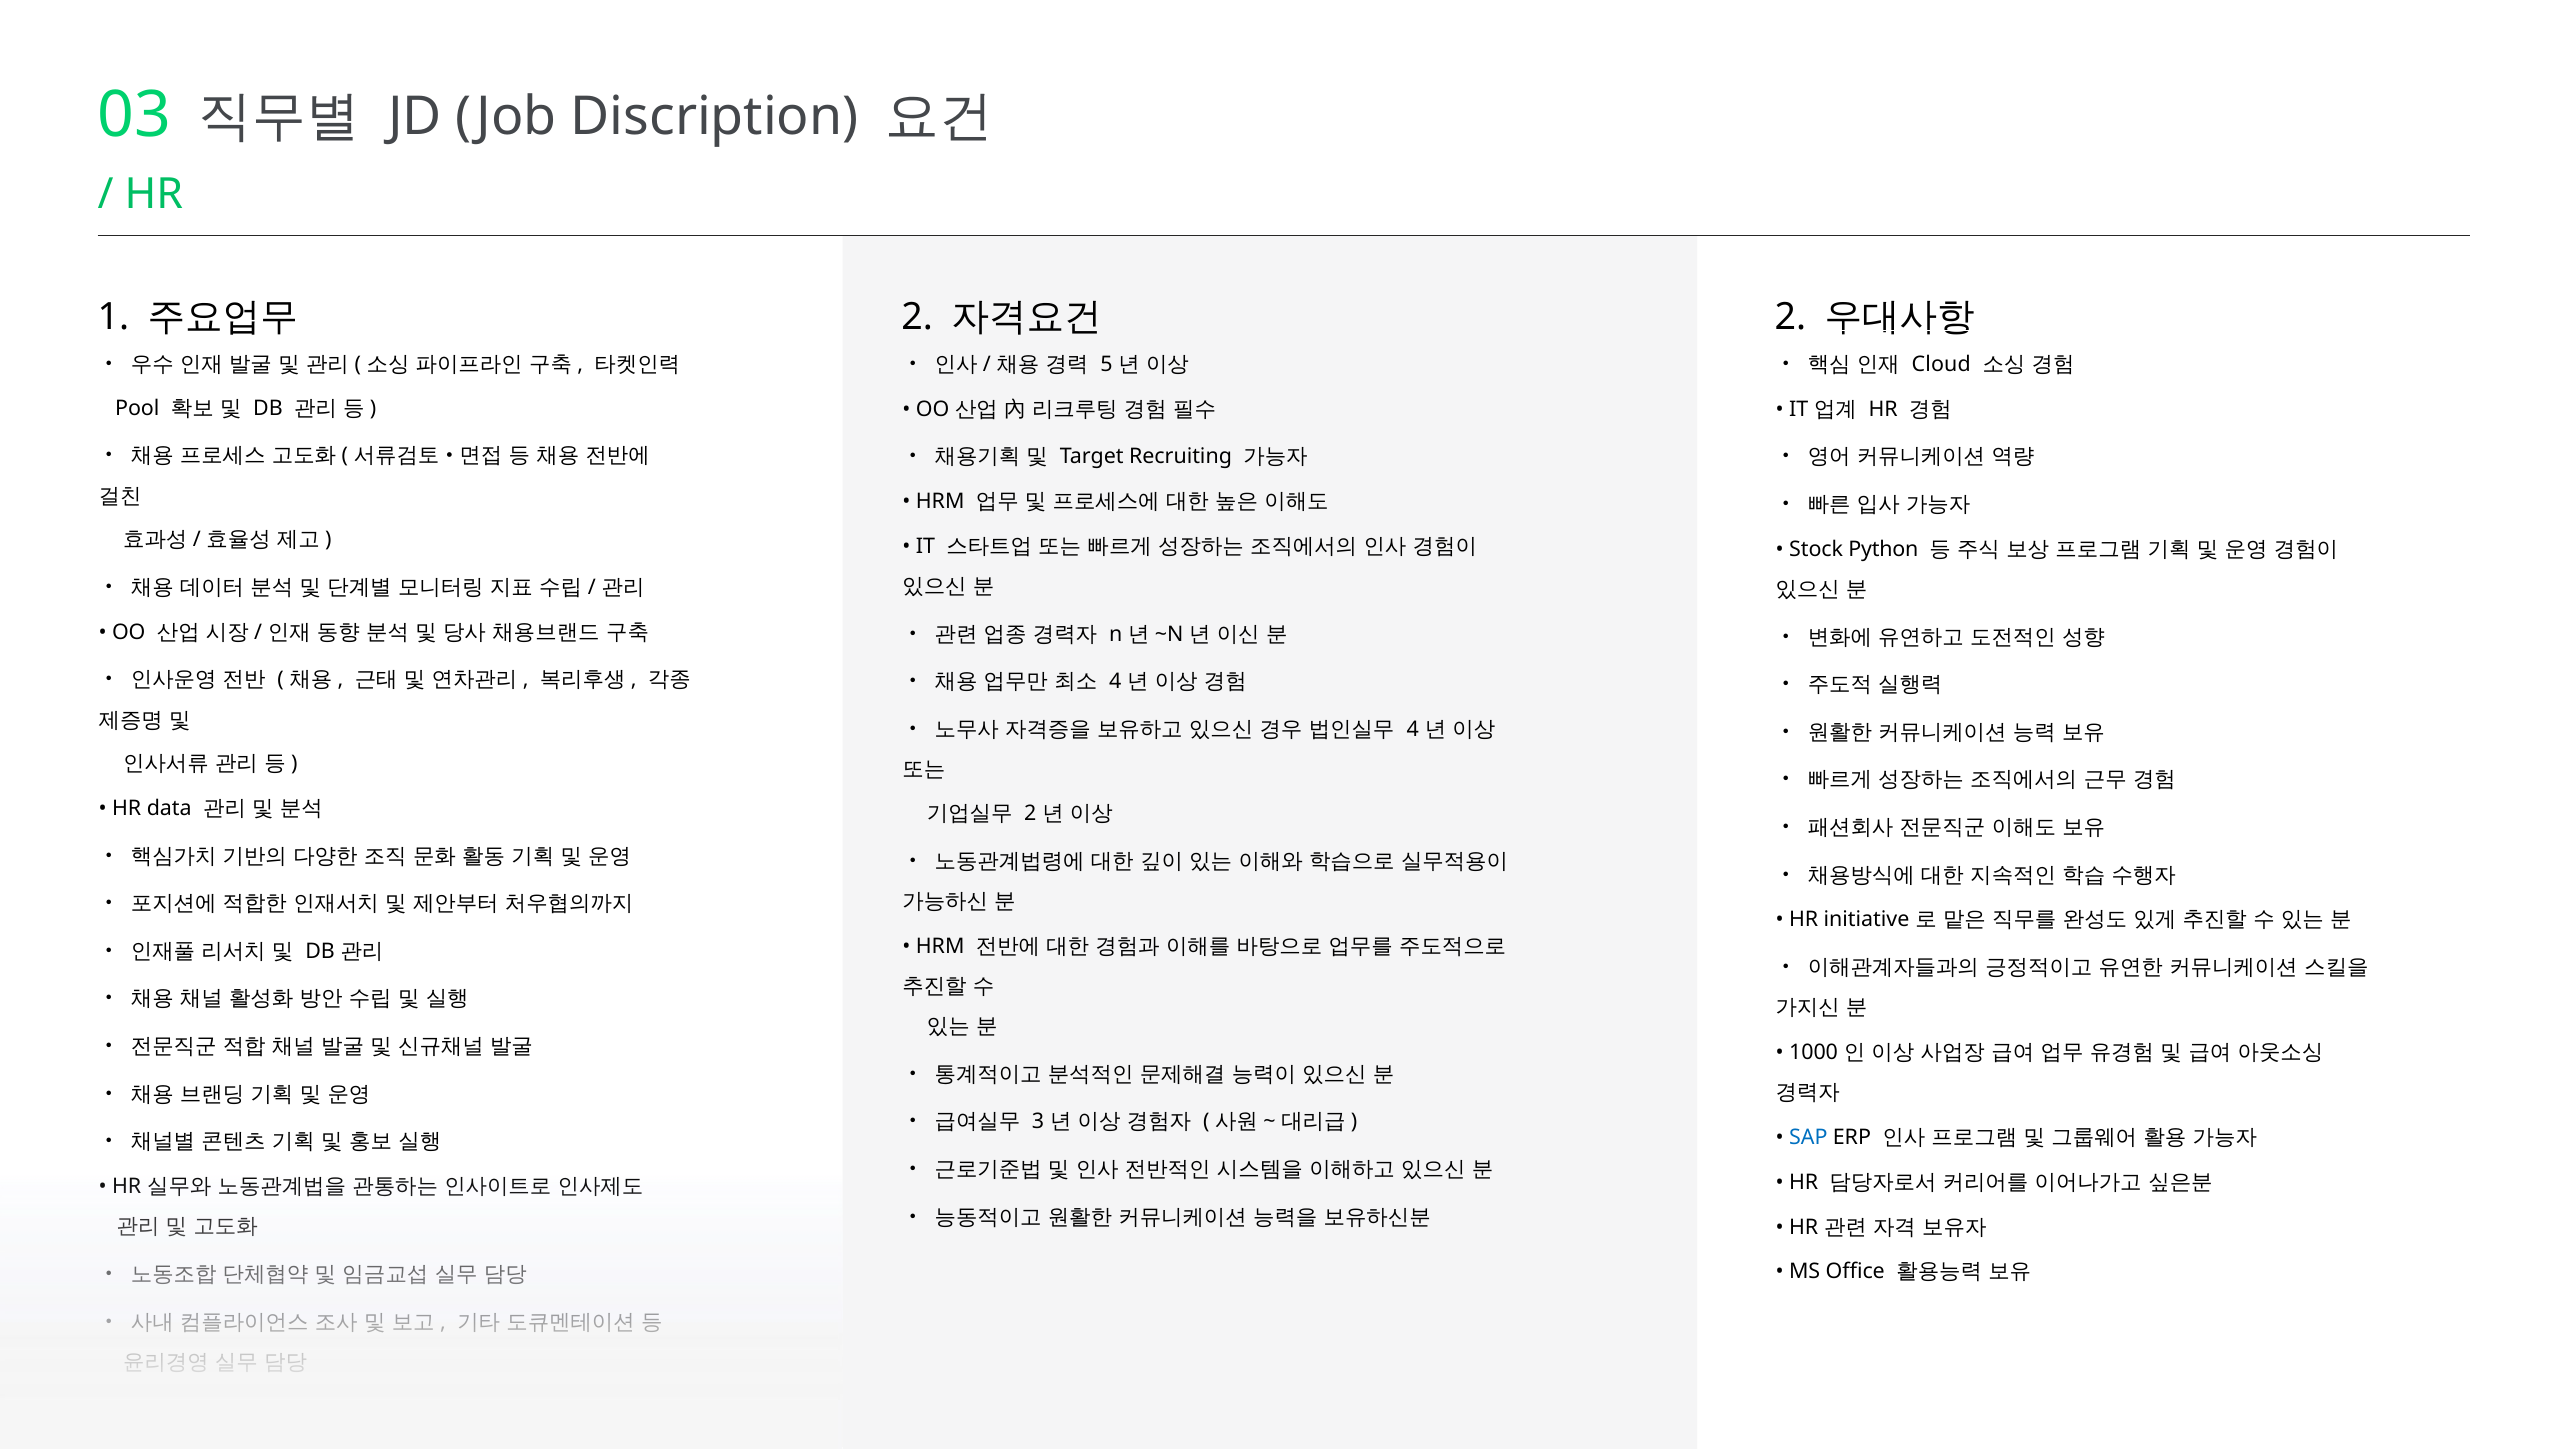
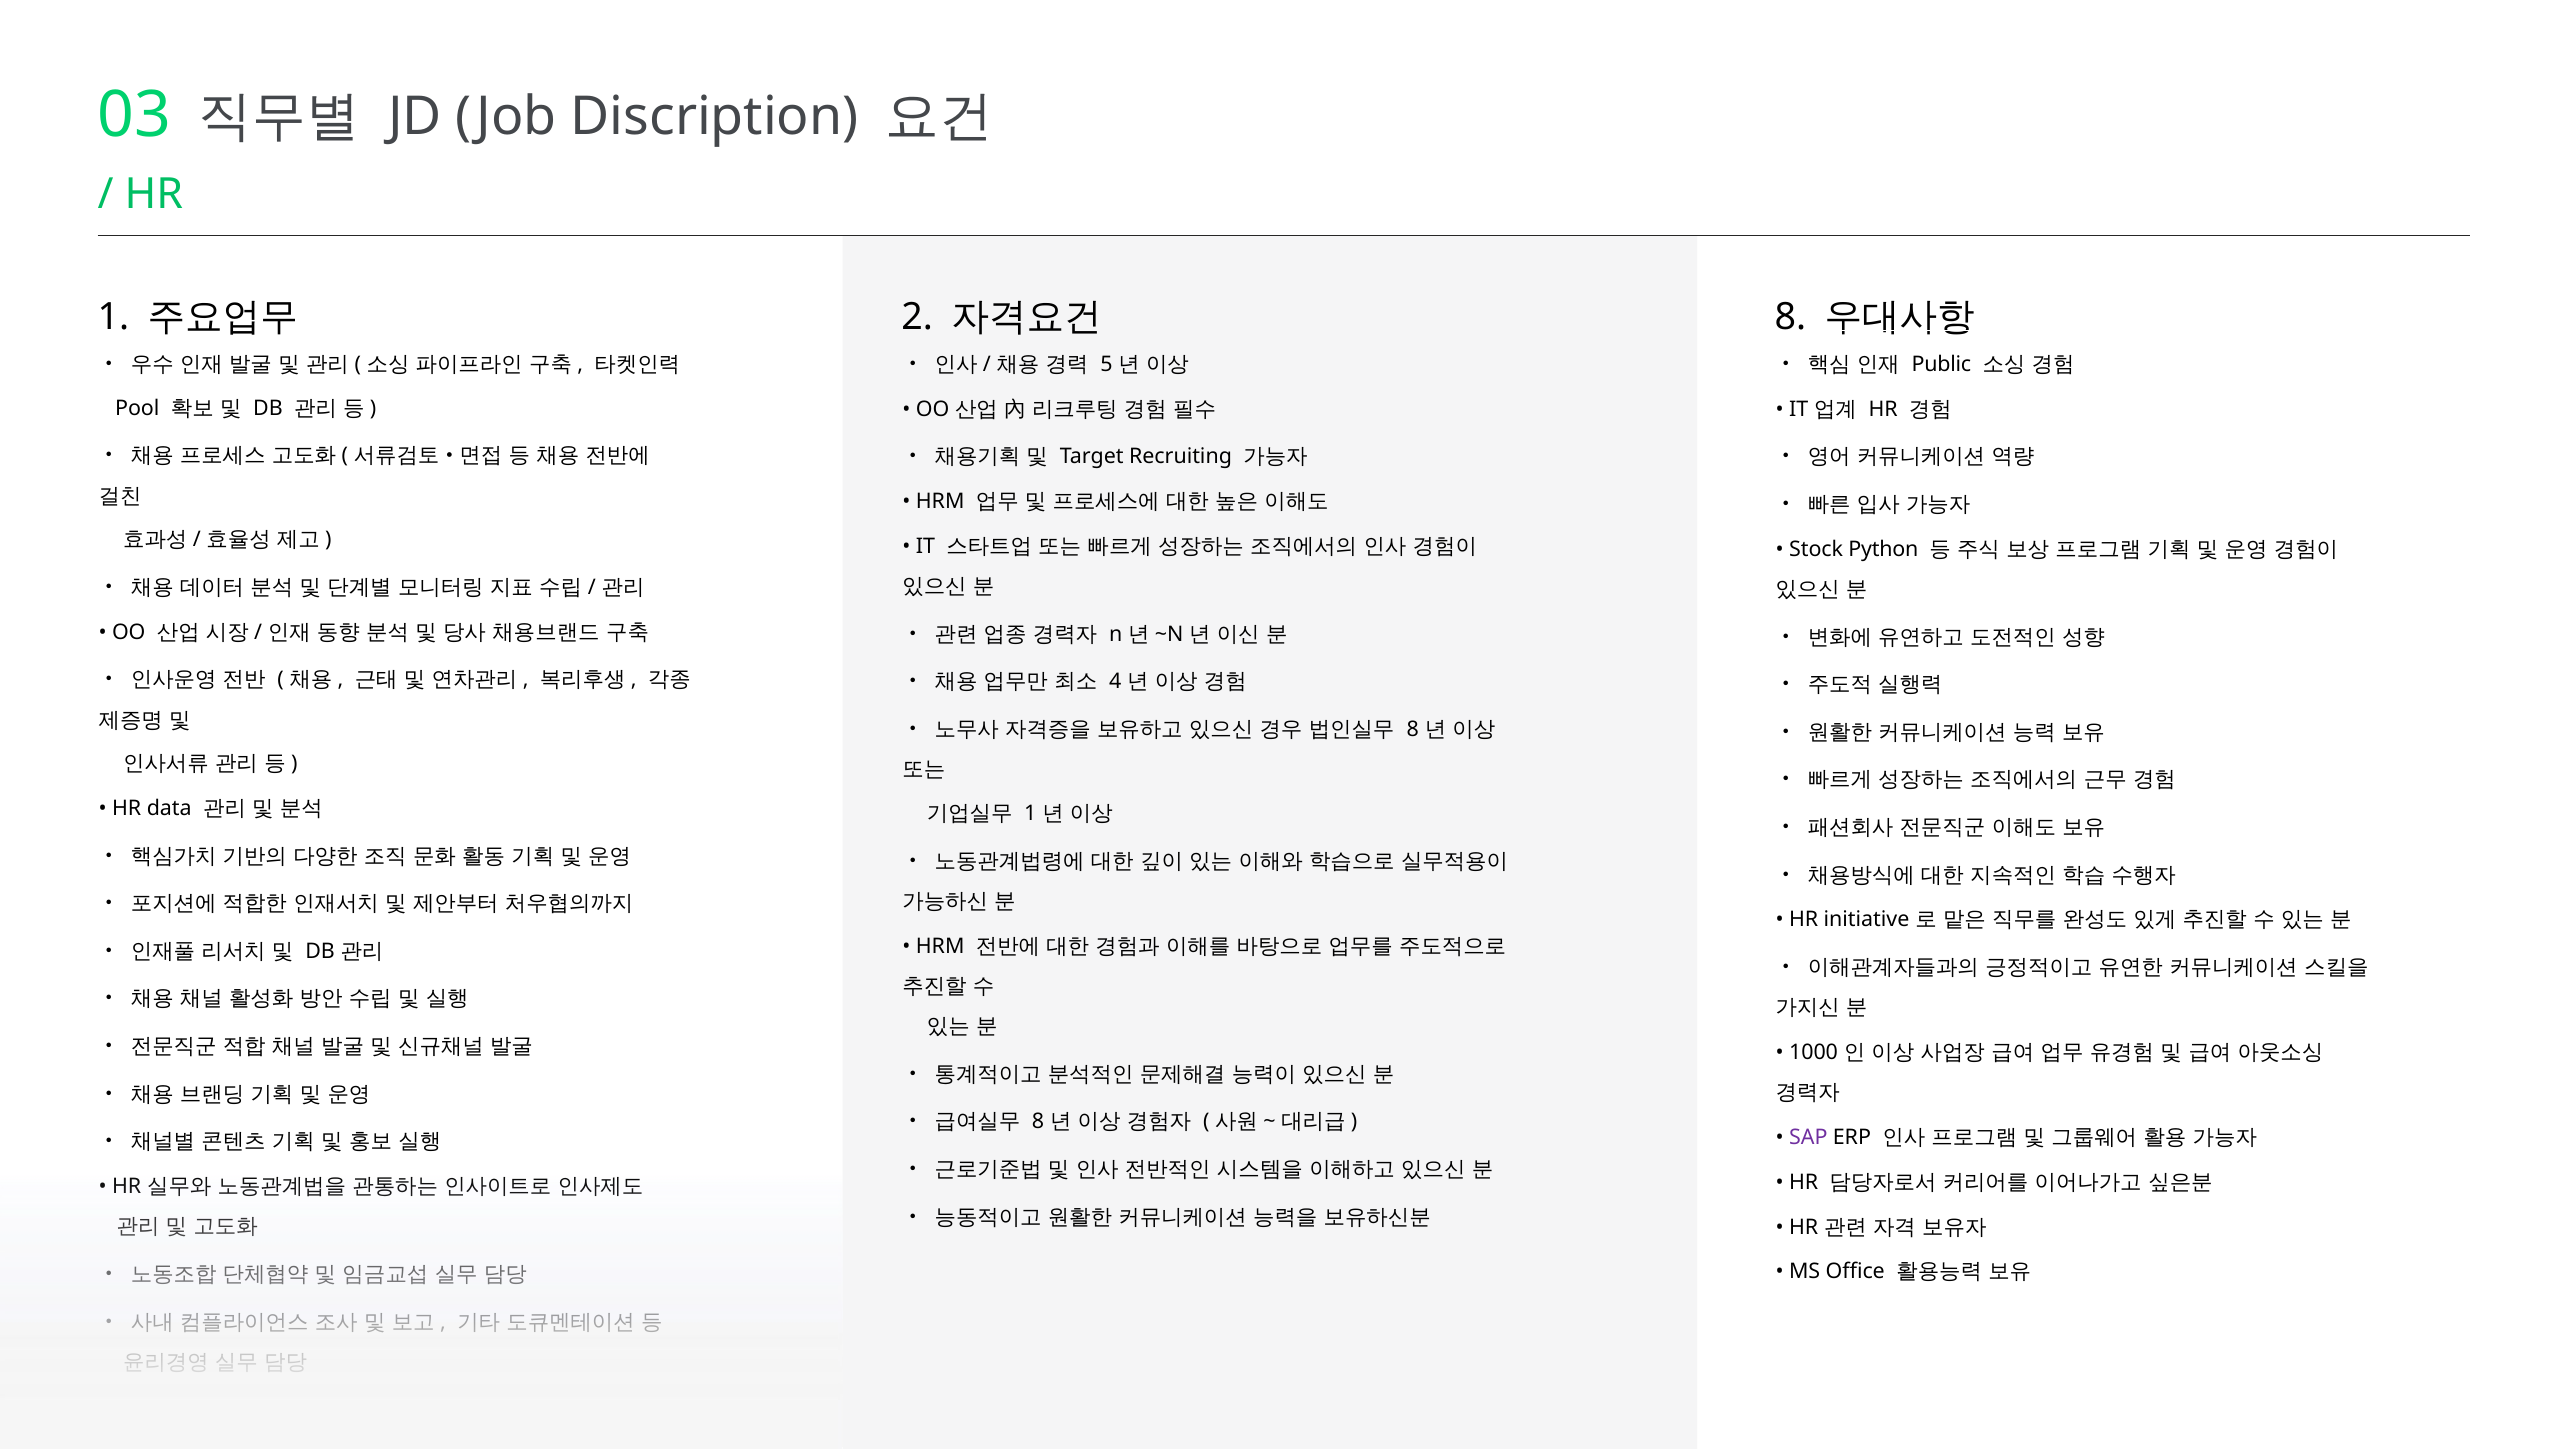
2 at (1790, 317): 2 -> 8
Cloud: Cloud -> Public
4 at (1413, 729): 4 -> 8
2 at (1030, 813): 2 -> 1
3 at (1038, 1122): 3 -> 8
SAP colour: blue -> purple
